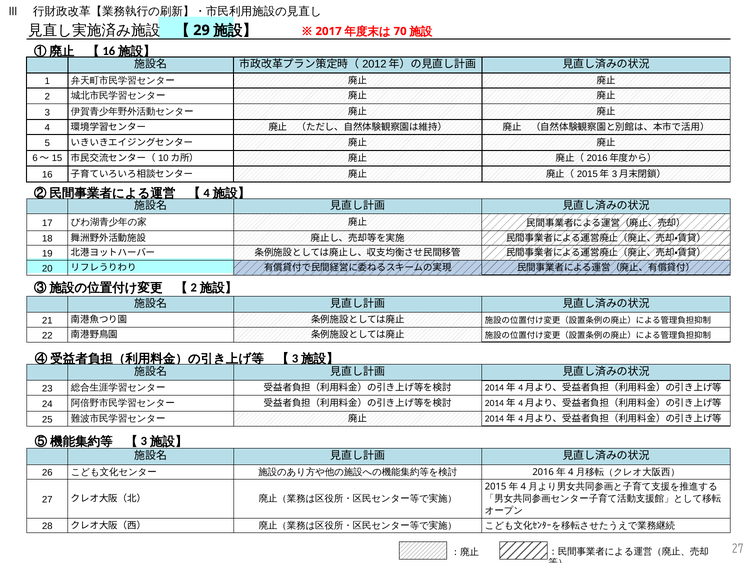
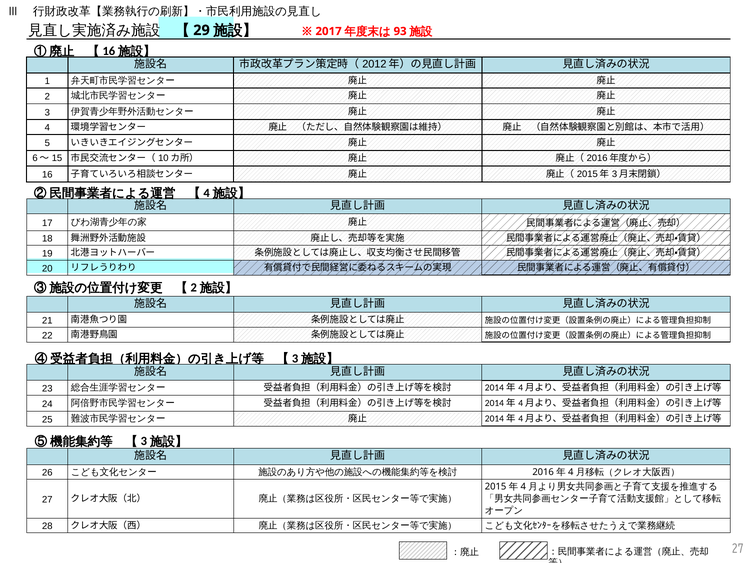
70: 70 -> 93
